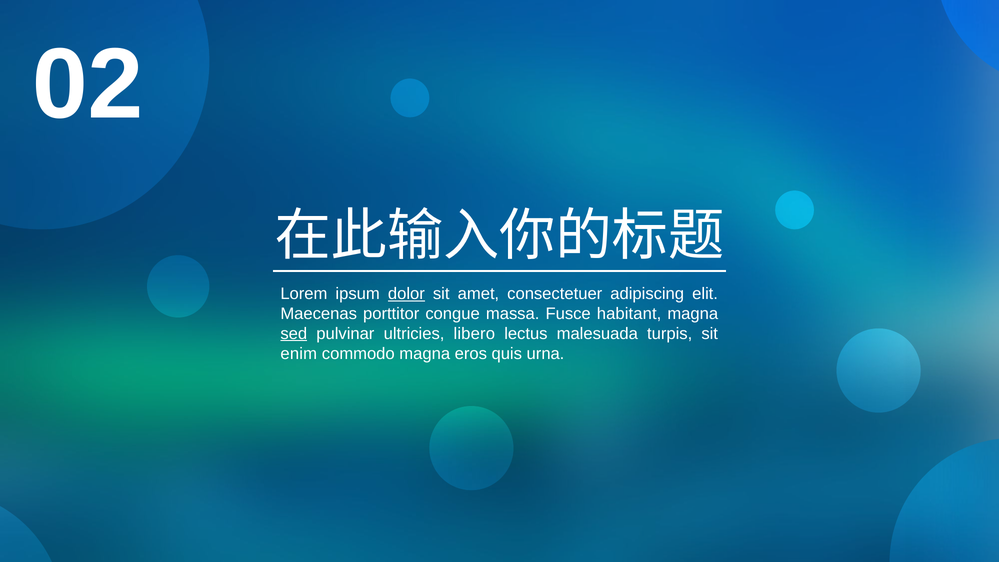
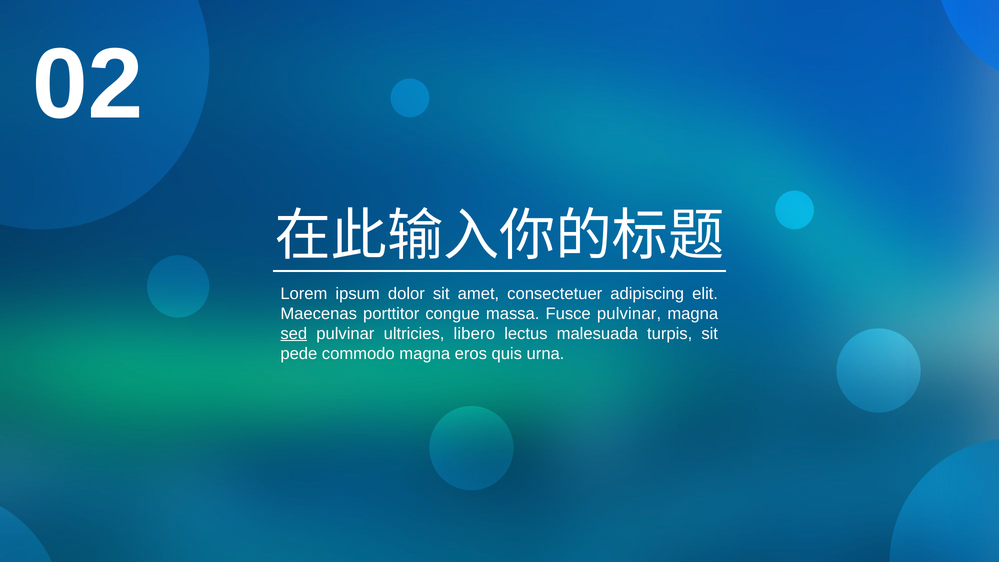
dolor underline: present -> none
Fusce habitant: habitant -> pulvinar
enim: enim -> pede
